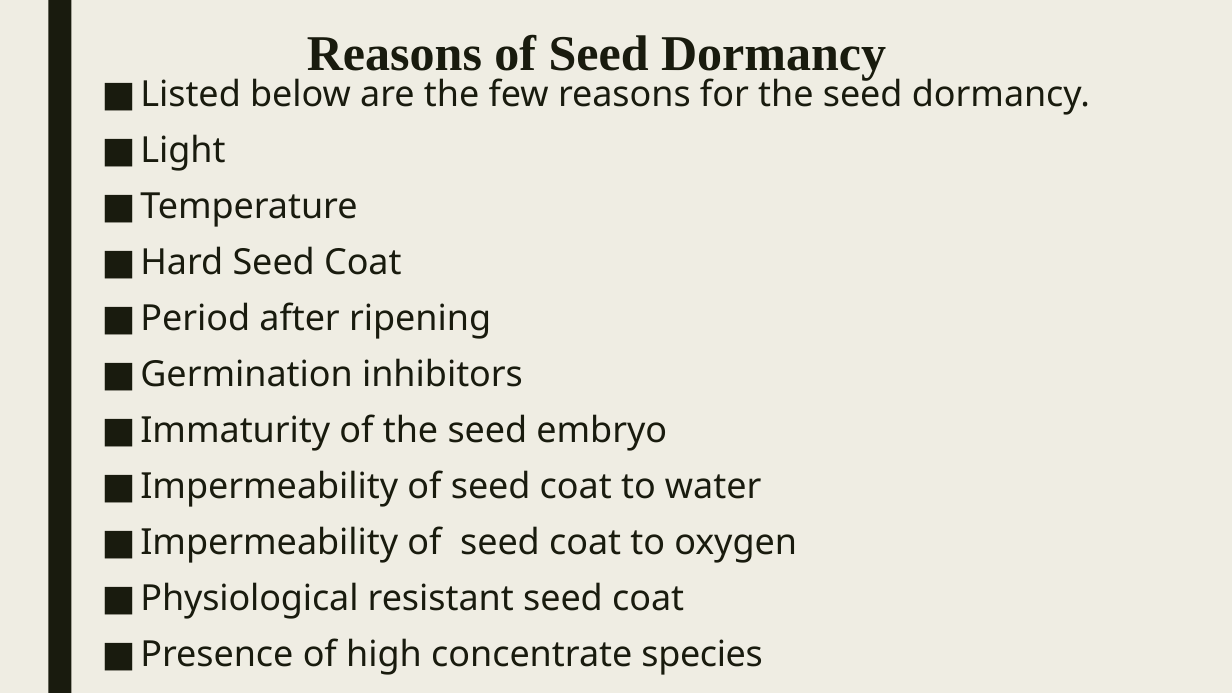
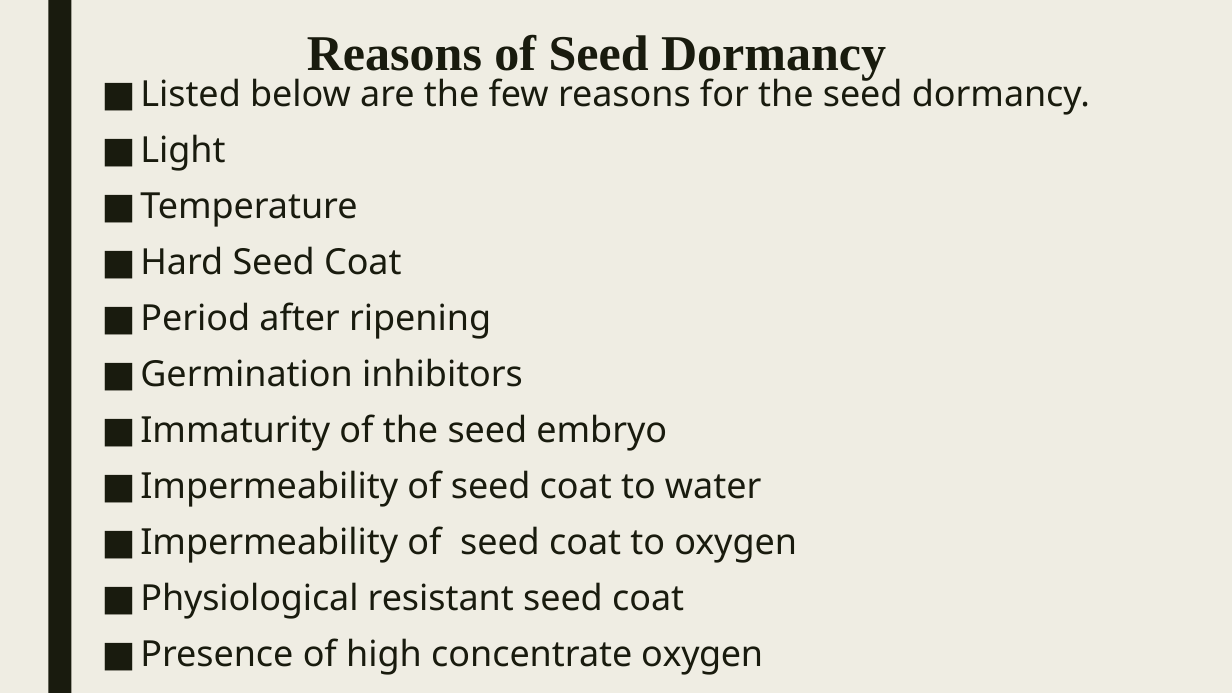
concentrate species: species -> oxygen
